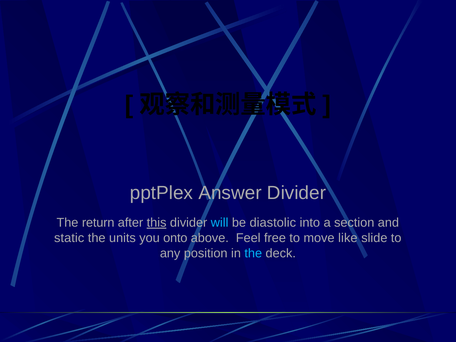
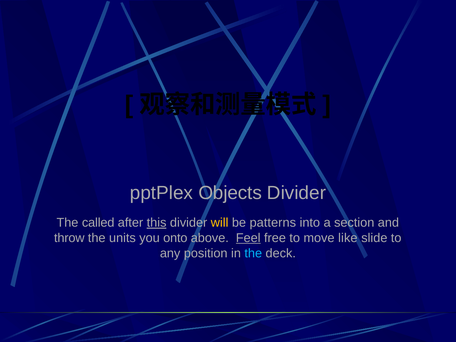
Answer: Answer -> Objects
return: return -> called
will colour: light blue -> yellow
diastolic: diastolic -> patterns
static: static -> throw
Feel underline: none -> present
